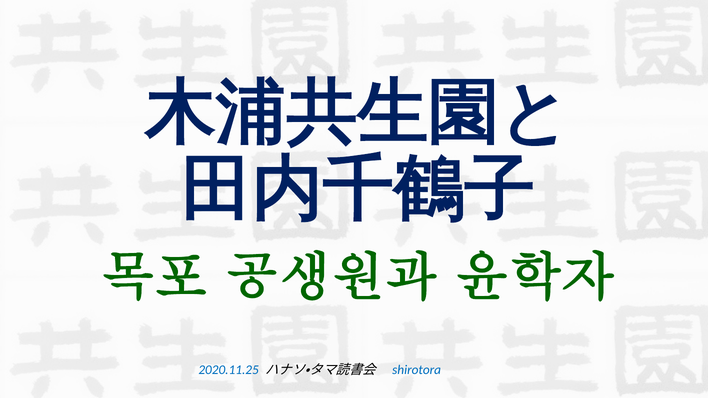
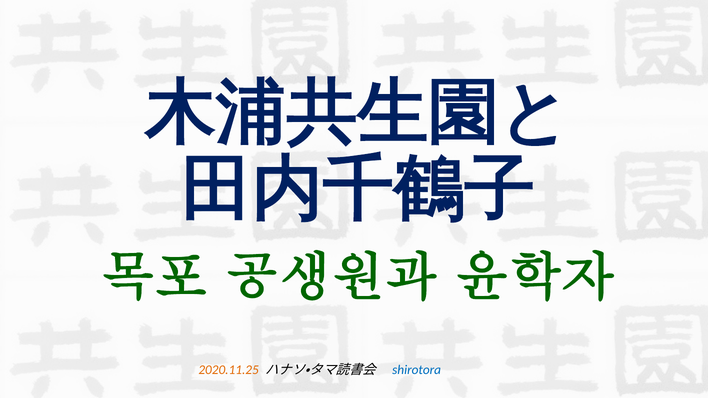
2020.11.25 colour: blue -> orange
